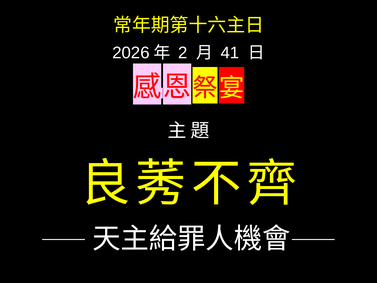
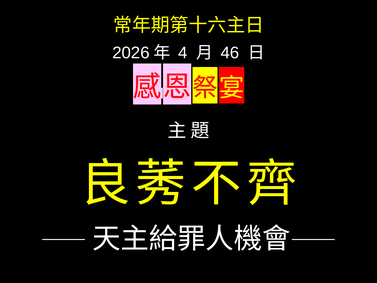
2: 2 -> 4
41: 41 -> 46
